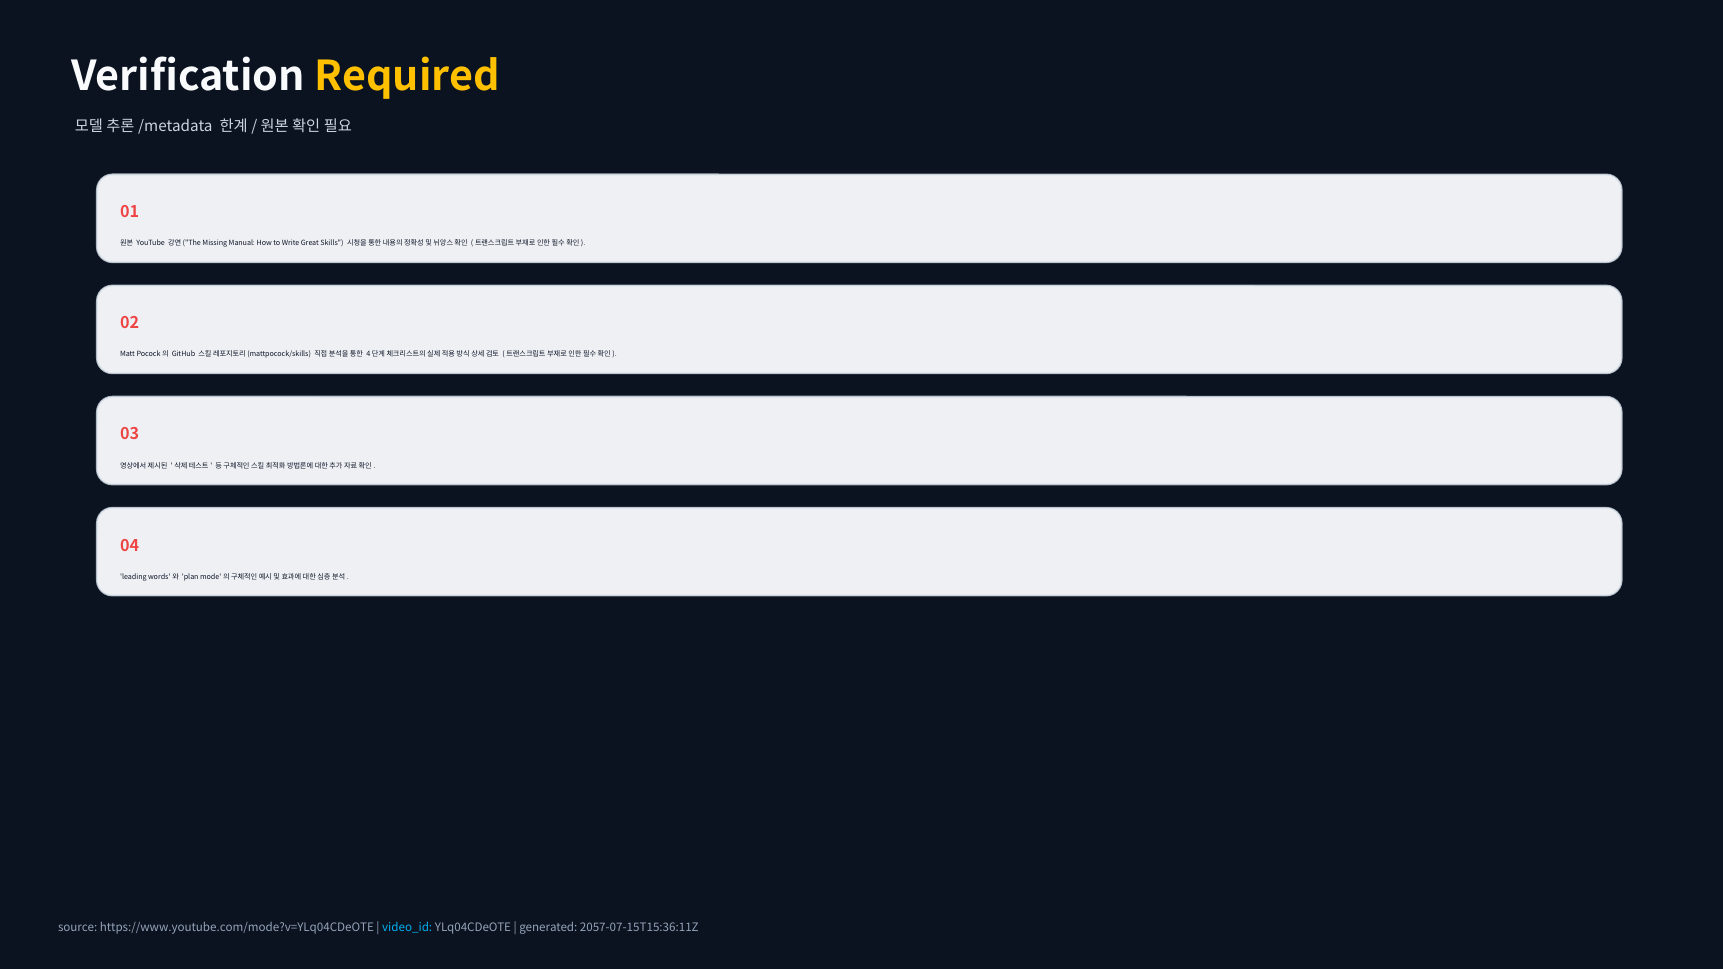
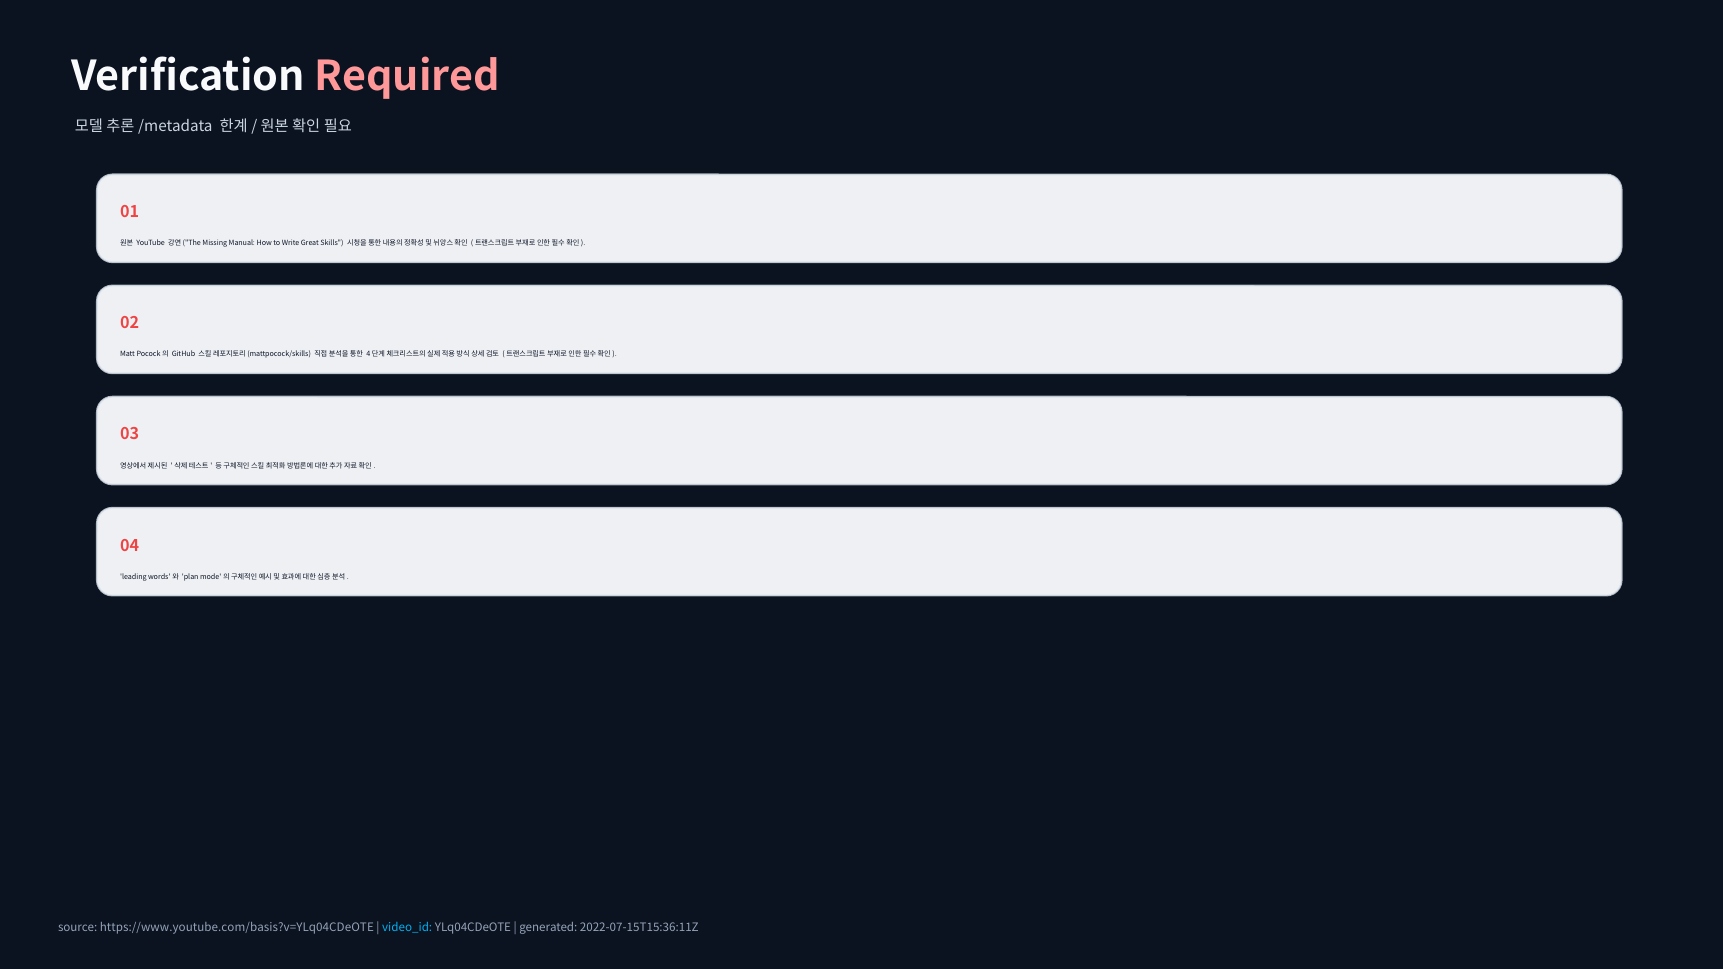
Required colour: yellow -> pink
https://www.youtube.com/mode?v=YLq04CDeOTE: https://www.youtube.com/mode?v=YLq04CDeOTE -> https://www.youtube.com/basis?v=YLq04CDeOTE
2057-07-15T15:36:11Z: 2057-07-15T15:36:11Z -> 2022-07-15T15:36:11Z
